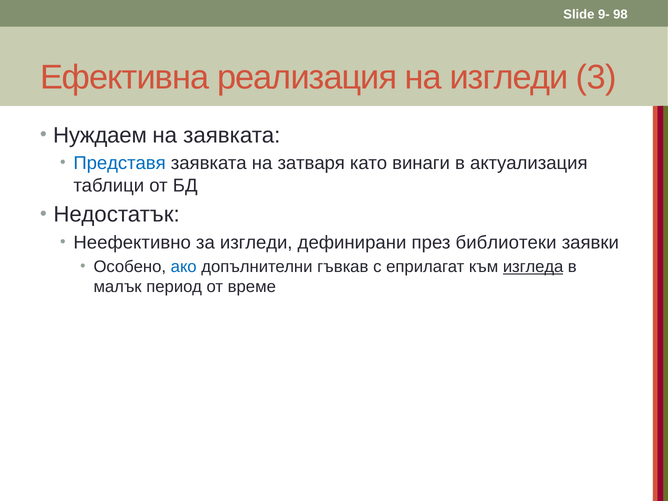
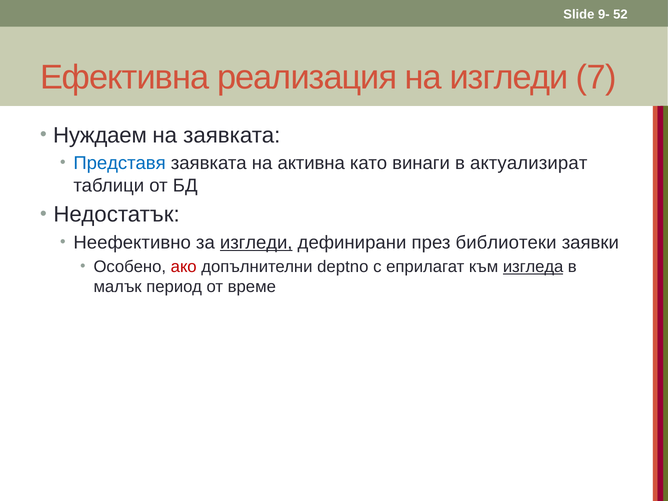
98: 98 -> 52
3: 3 -> 7
затваря: затваря -> активна
актуализация: актуализация -> актуализират
изгледи at (256, 243) underline: none -> present
ако colour: blue -> red
гъвкав: гъвкав -> deptno
